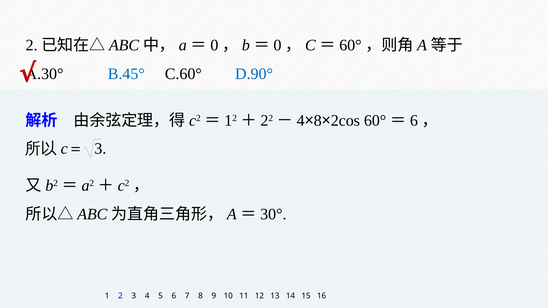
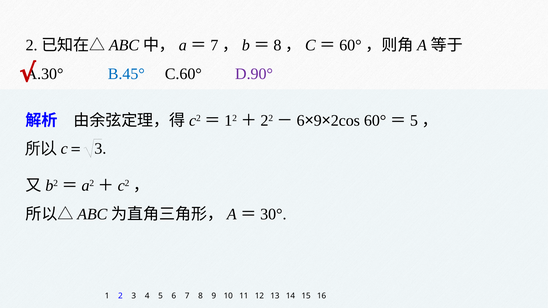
0 at (214, 45): 0 -> 7
0 at (277, 45): 0 -> 8
D.90° colour: blue -> purple
4 at (301, 121): 4 -> 6
8 at (318, 121): 8 -> 9
6 at (414, 121): 6 -> 5
